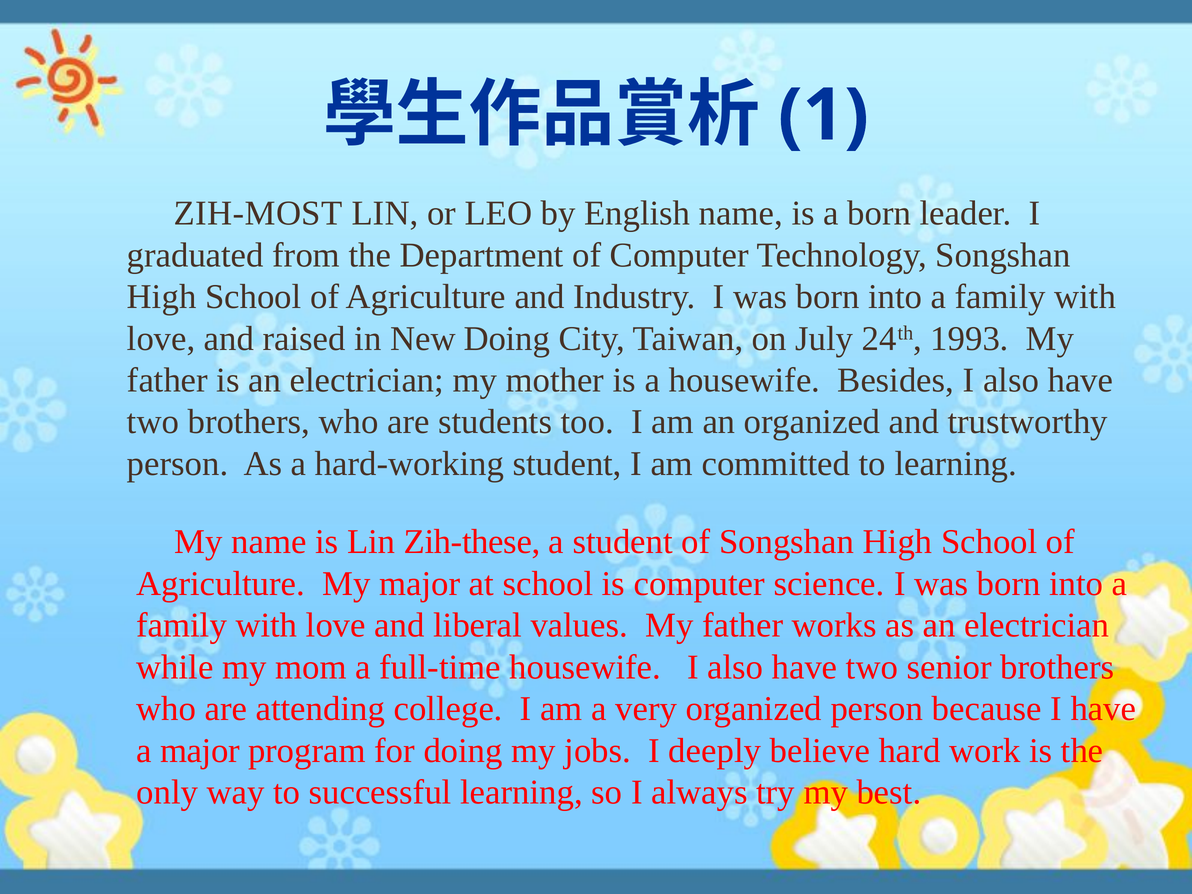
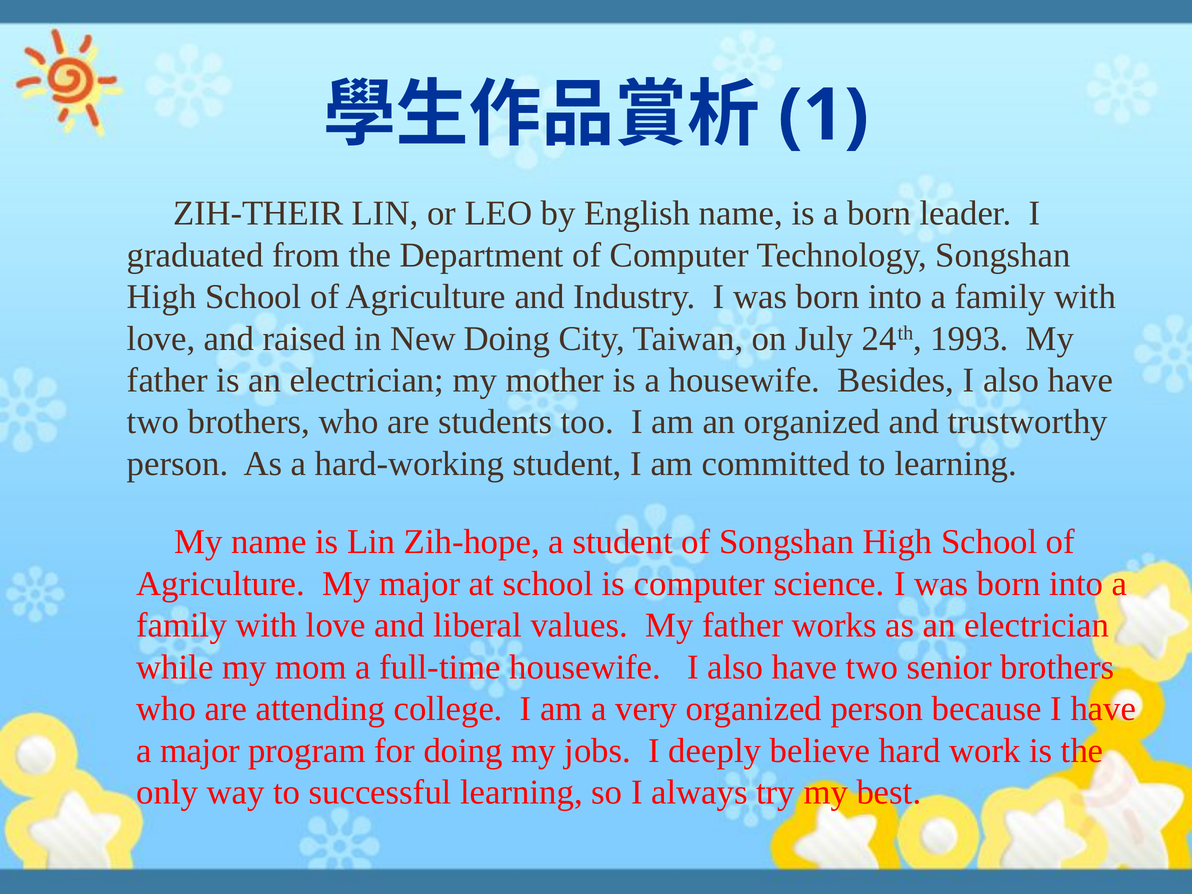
ZIH-MOST: ZIH-MOST -> ZIH-THEIR
Zih-these: Zih-these -> Zih-hope
